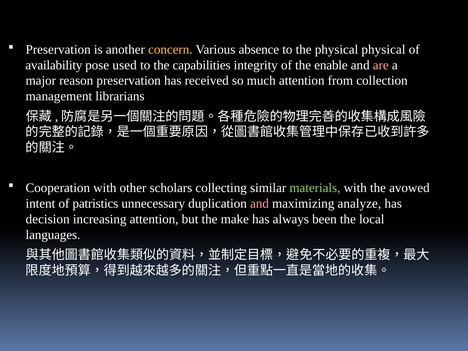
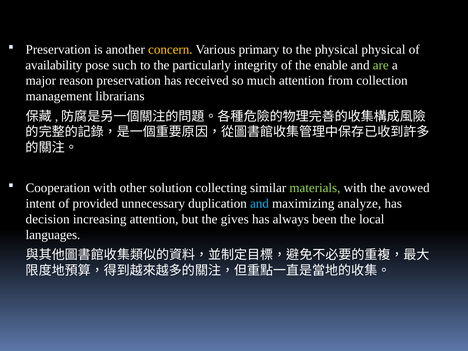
absence: absence -> primary
used: used -> such
capabilities: capabilities -> particularly
are colour: pink -> light green
scholars: scholars -> solution
patristics: patristics -> provided
and at (259, 204) colour: pink -> light blue
make: make -> gives
